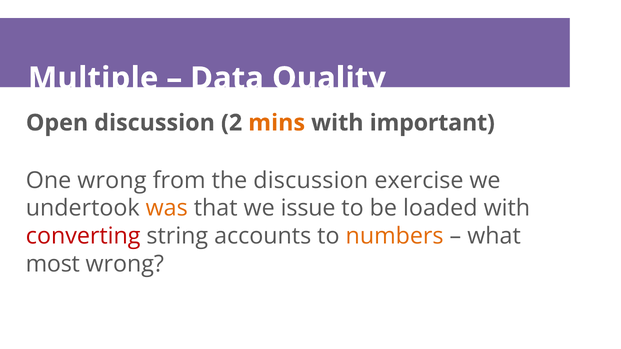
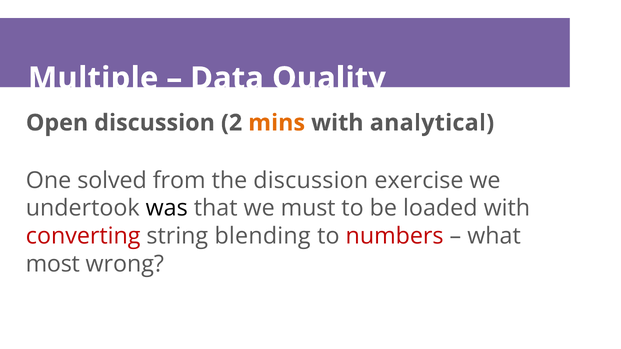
important: important -> analytical
One wrong: wrong -> solved
was colour: orange -> black
issue: issue -> must
accounts: accounts -> blending
numbers colour: orange -> red
